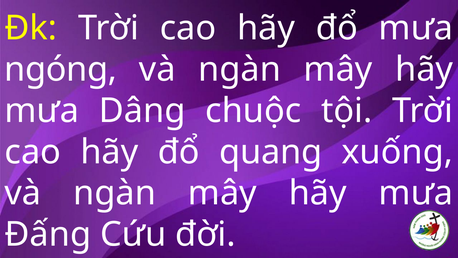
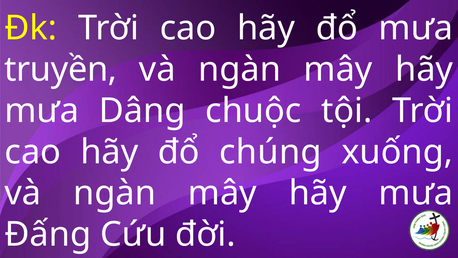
ngóng: ngóng -> truyền
quang: quang -> chúng
